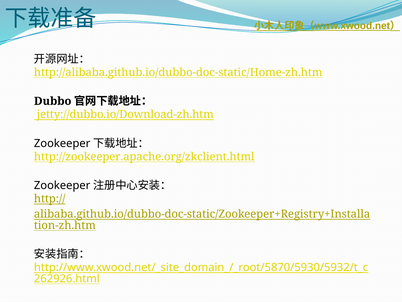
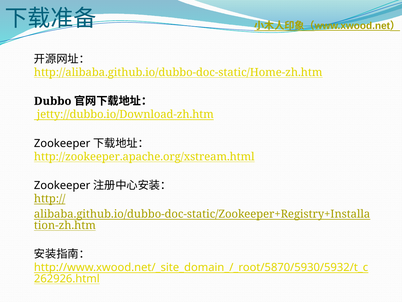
http://zookeeper.apache.org/zkclient.html: http://zookeeper.apache.org/zkclient.html -> http://zookeeper.apache.org/xstream.html
